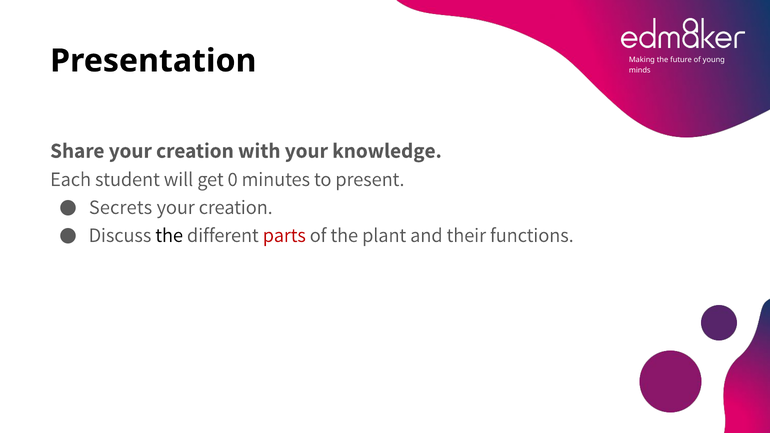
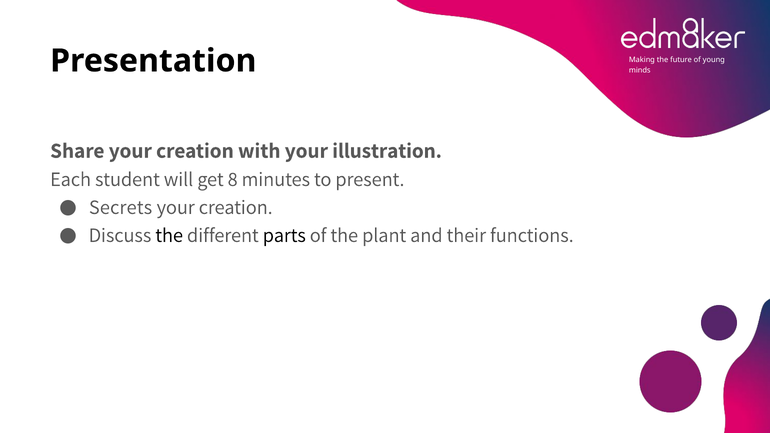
knowledge: knowledge -> illustration
0: 0 -> 8
parts colour: red -> black
